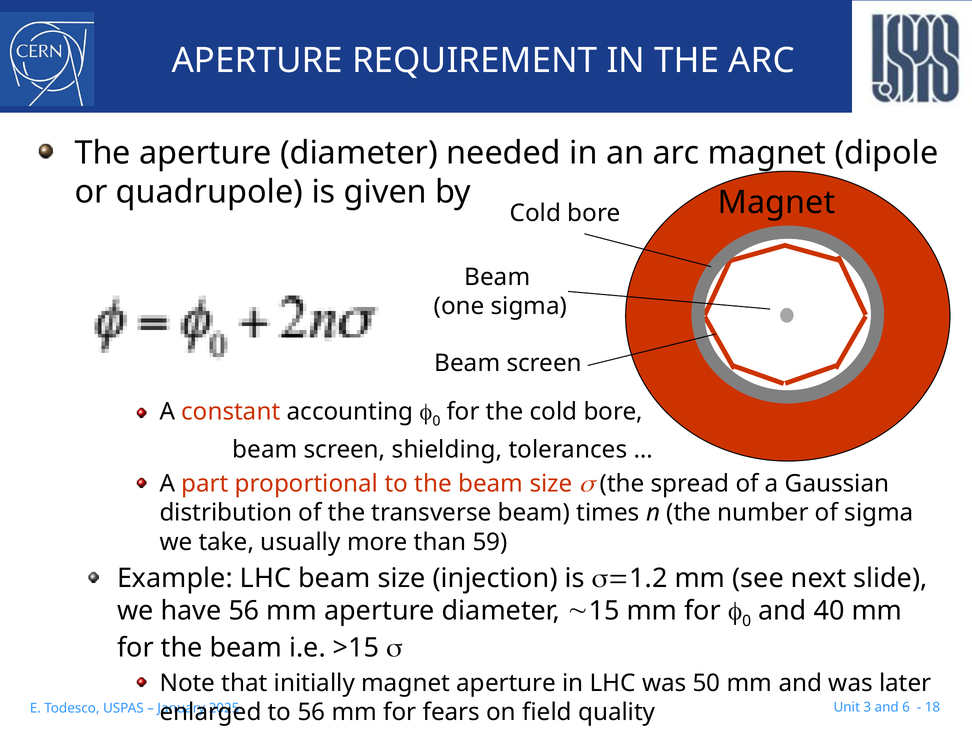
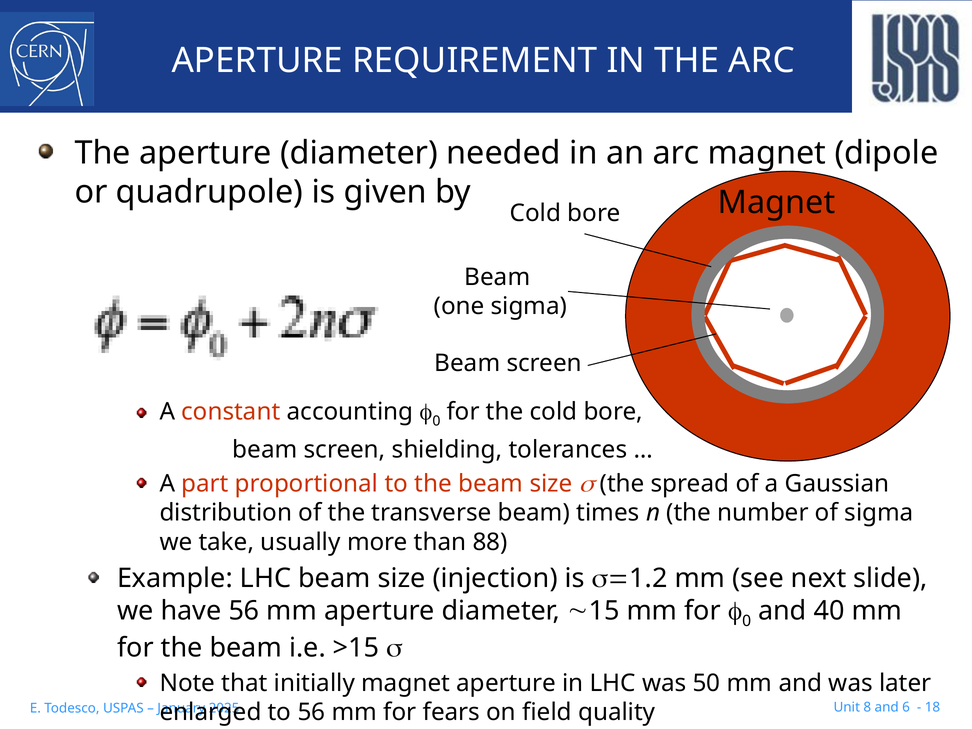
59: 59 -> 88
3: 3 -> 8
